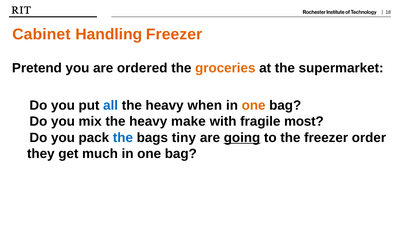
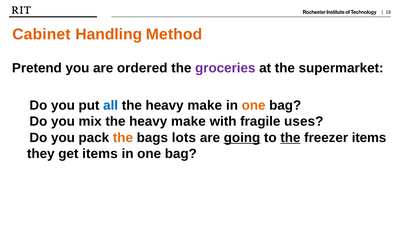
Handling Freezer: Freezer -> Method
groceries colour: orange -> purple
when at (205, 106): when -> make
most: most -> uses
the at (123, 138) colour: blue -> orange
tiny: tiny -> lots
the at (290, 138) underline: none -> present
freezer order: order -> items
get much: much -> items
